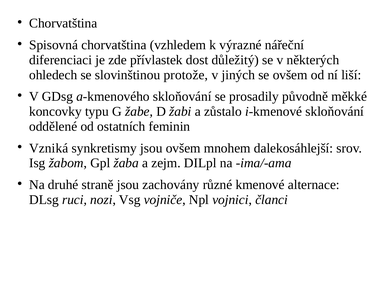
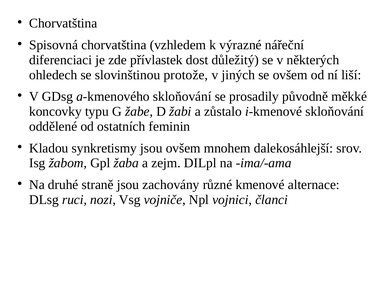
Vzniká: Vzniká -> Kladou
